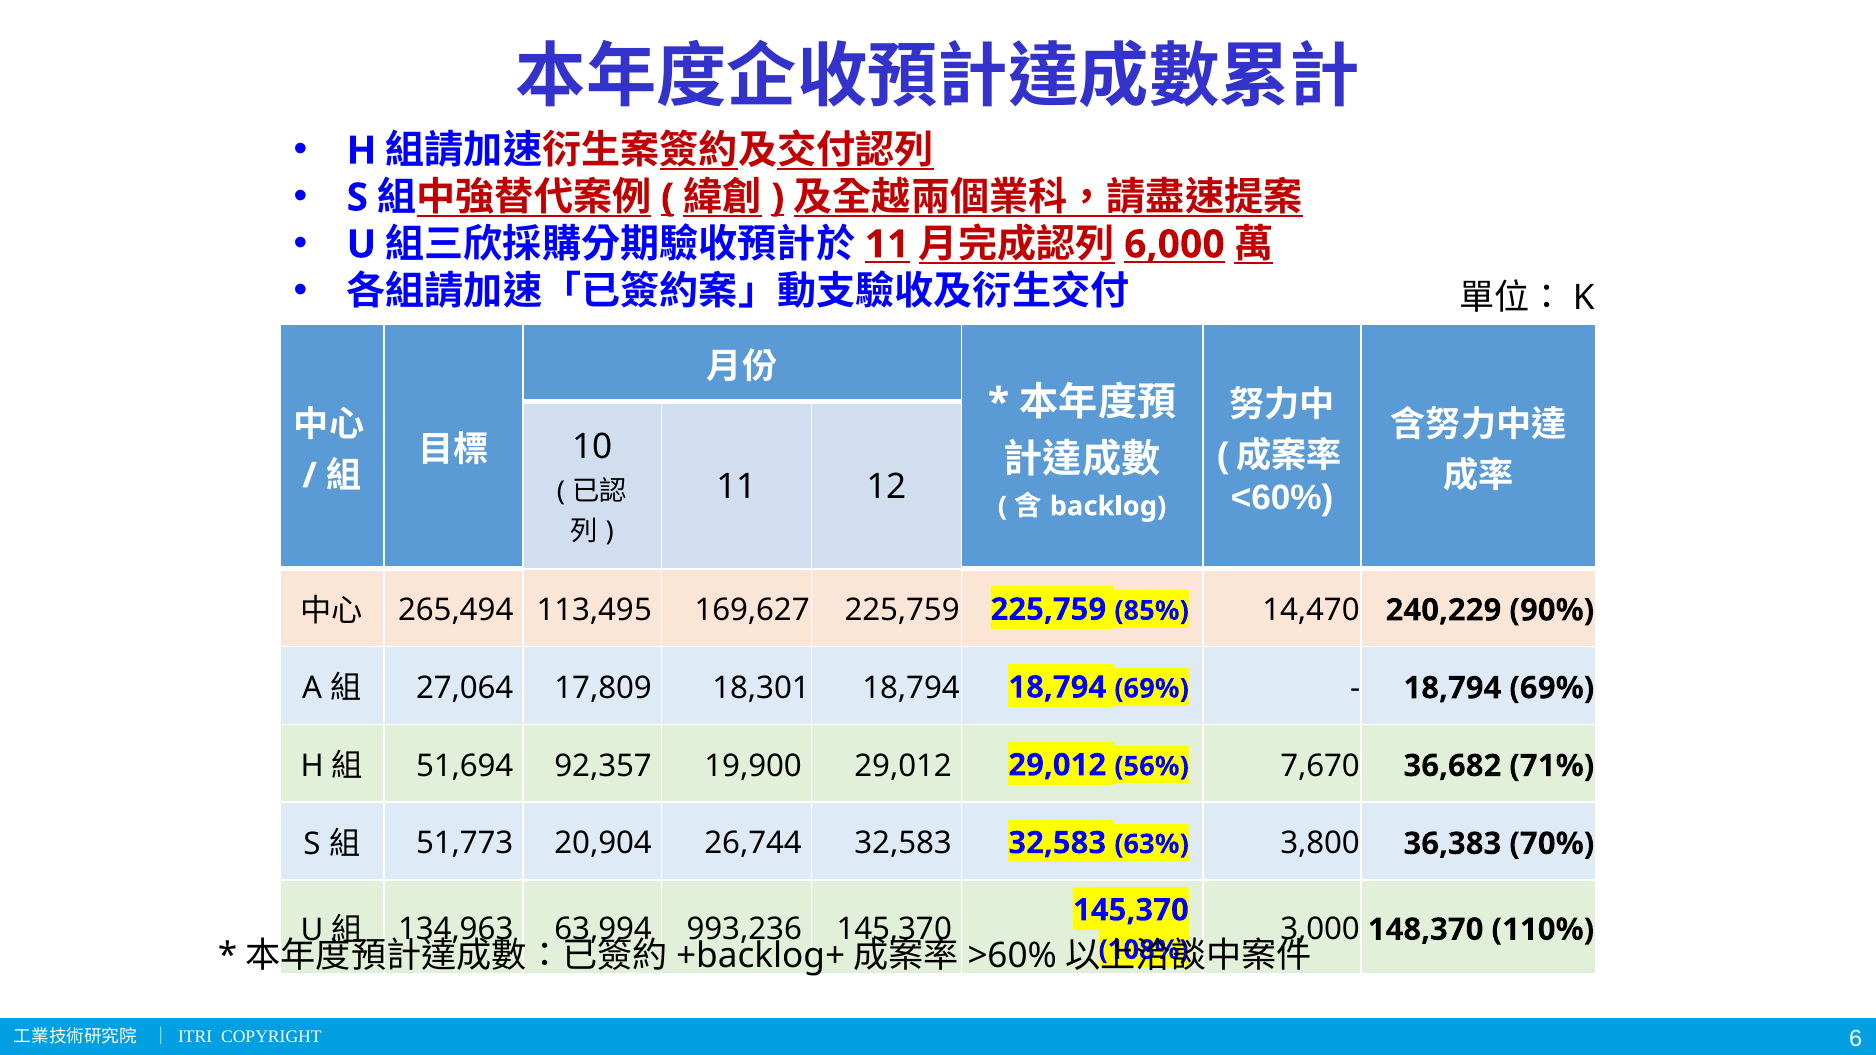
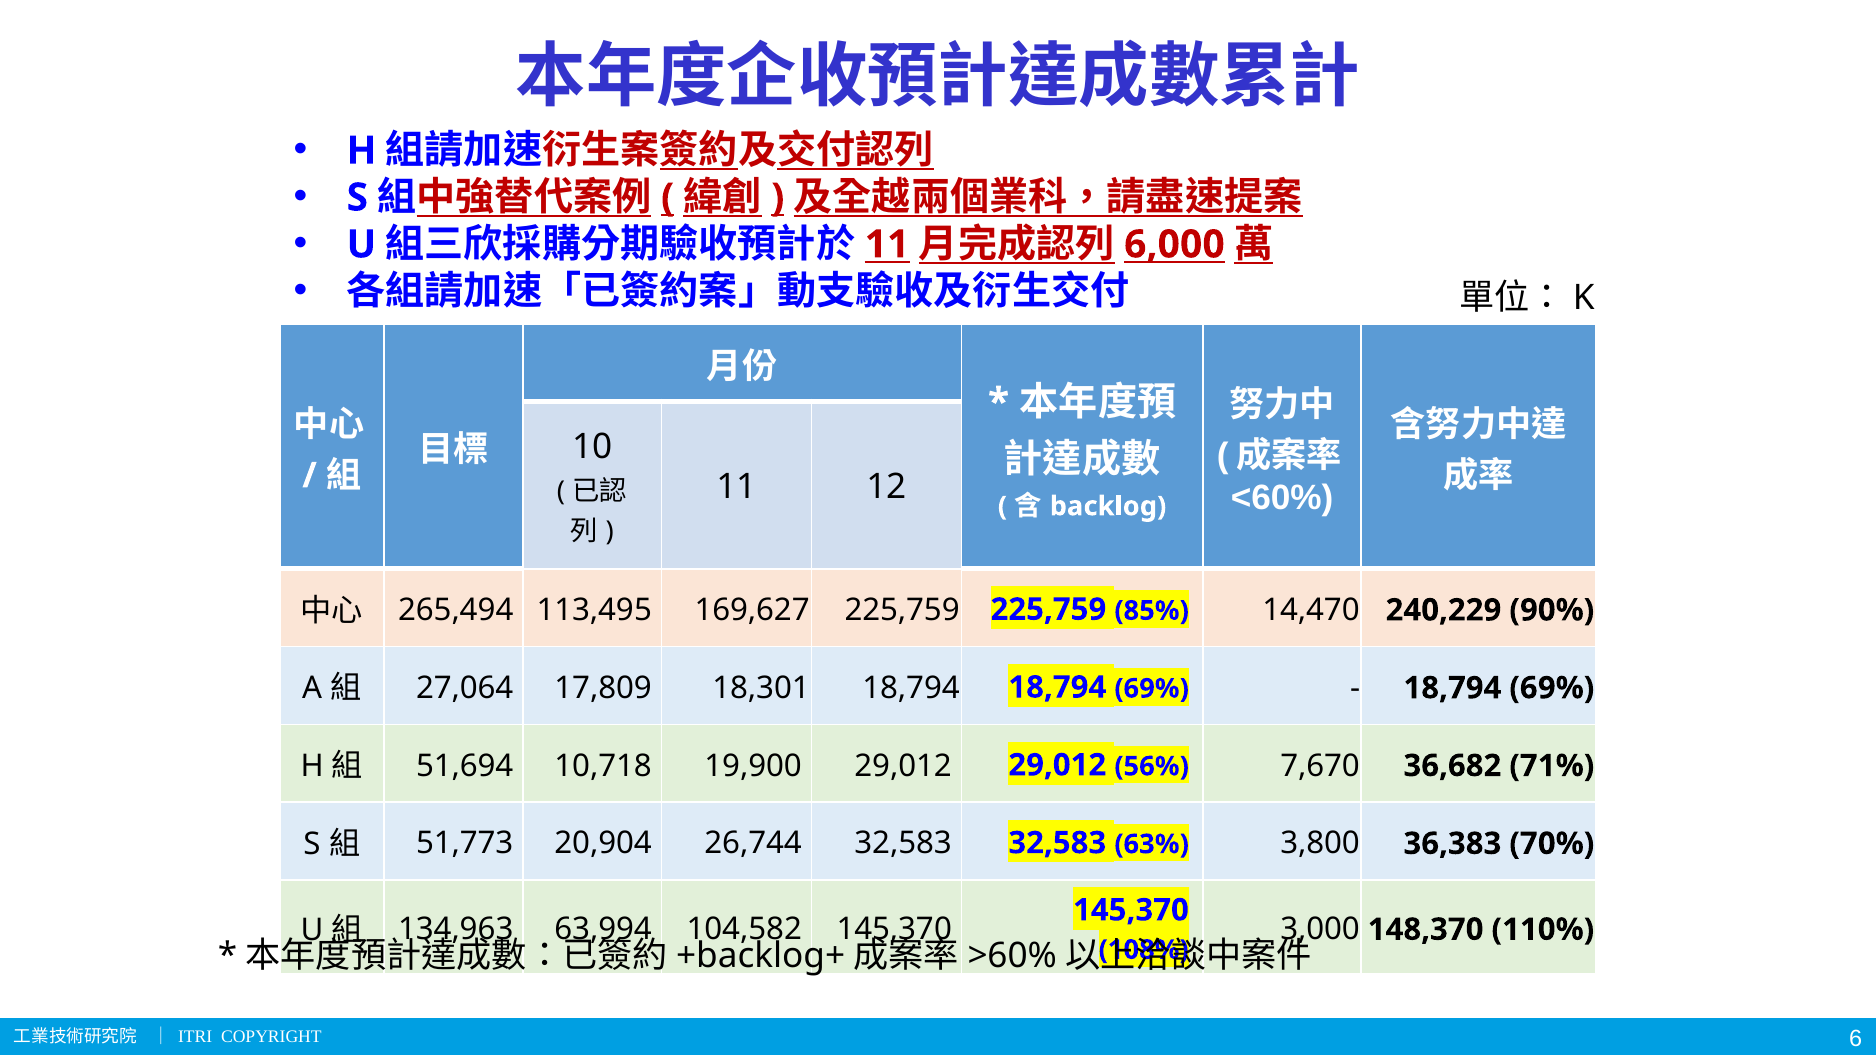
92,357: 92,357 -> 10,718
993,236: 993,236 -> 104,582
